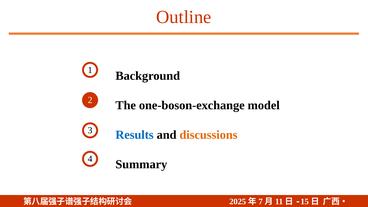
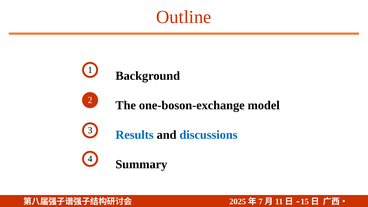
discussions colour: orange -> blue
